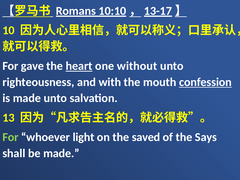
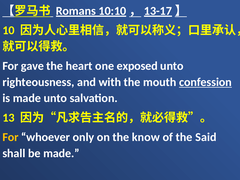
heart underline: present -> none
without: without -> exposed
For at (10, 137) colour: light green -> yellow
light: light -> only
saved: saved -> know
Says: Says -> Said
